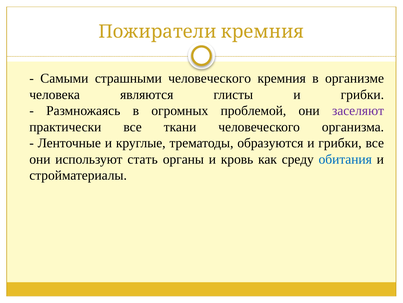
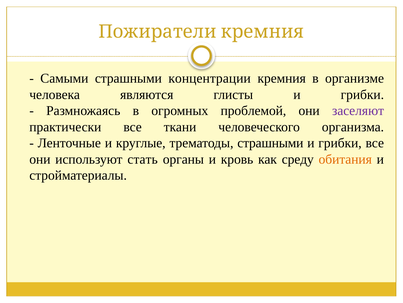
страшными человеческого: человеческого -> концентрации
трематоды образуются: образуются -> страшными
обитания colour: blue -> orange
